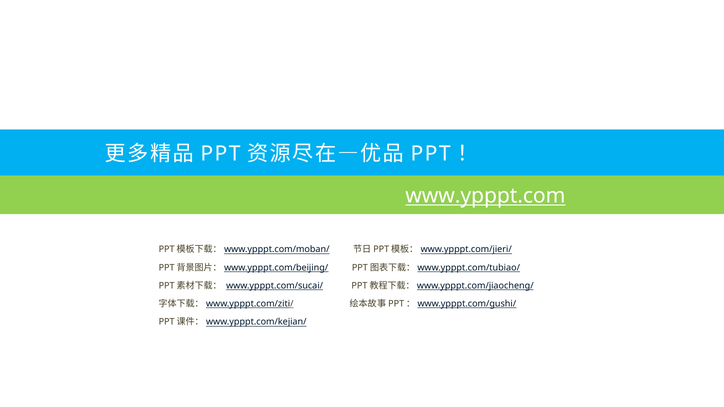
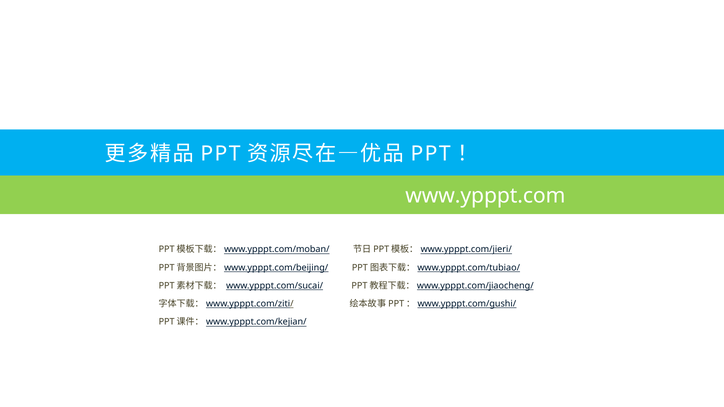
www.ypppt.com underline: present -> none
